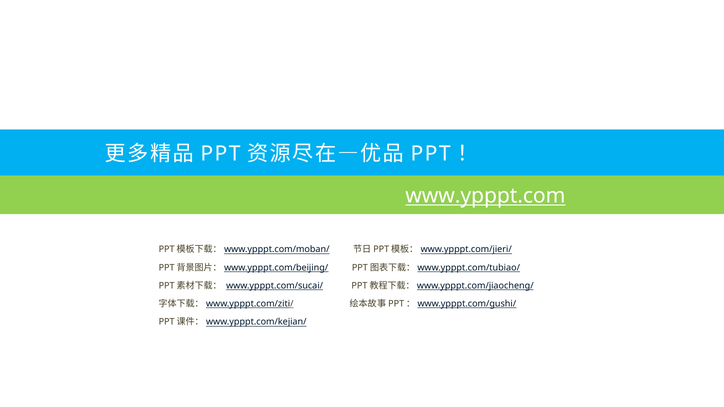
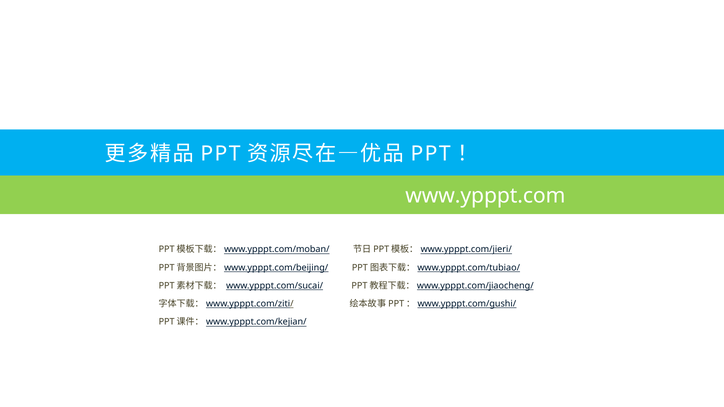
www.ypppt.com underline: present -> none
